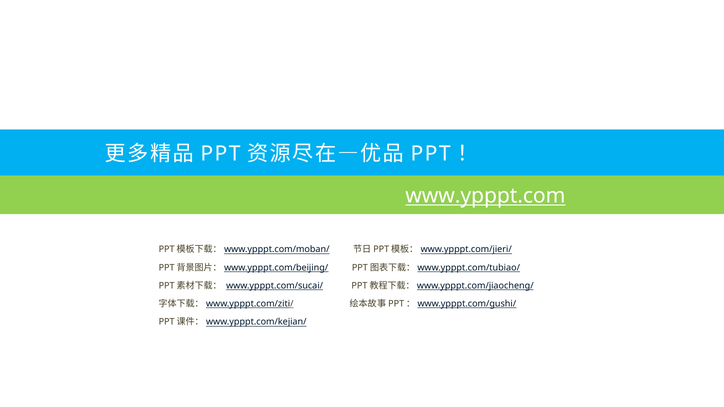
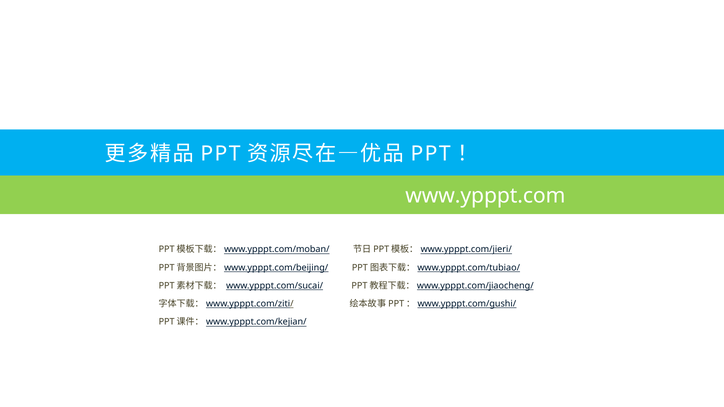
www.ypppt.com underline: present -> none
